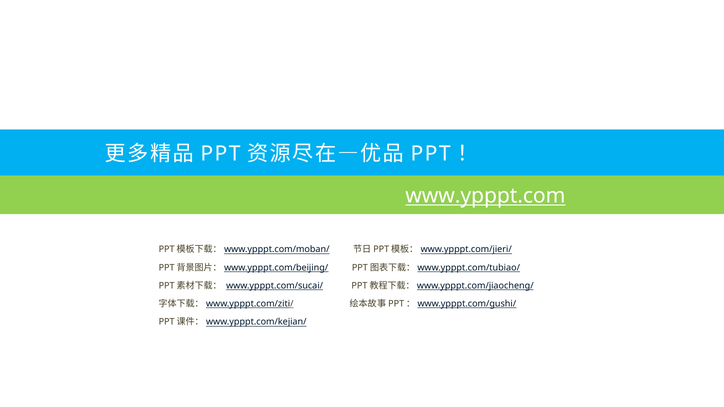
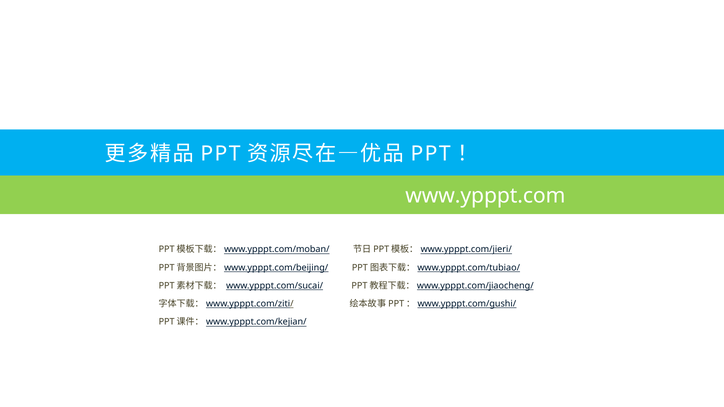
www.ypppt.com underline: present -> none
